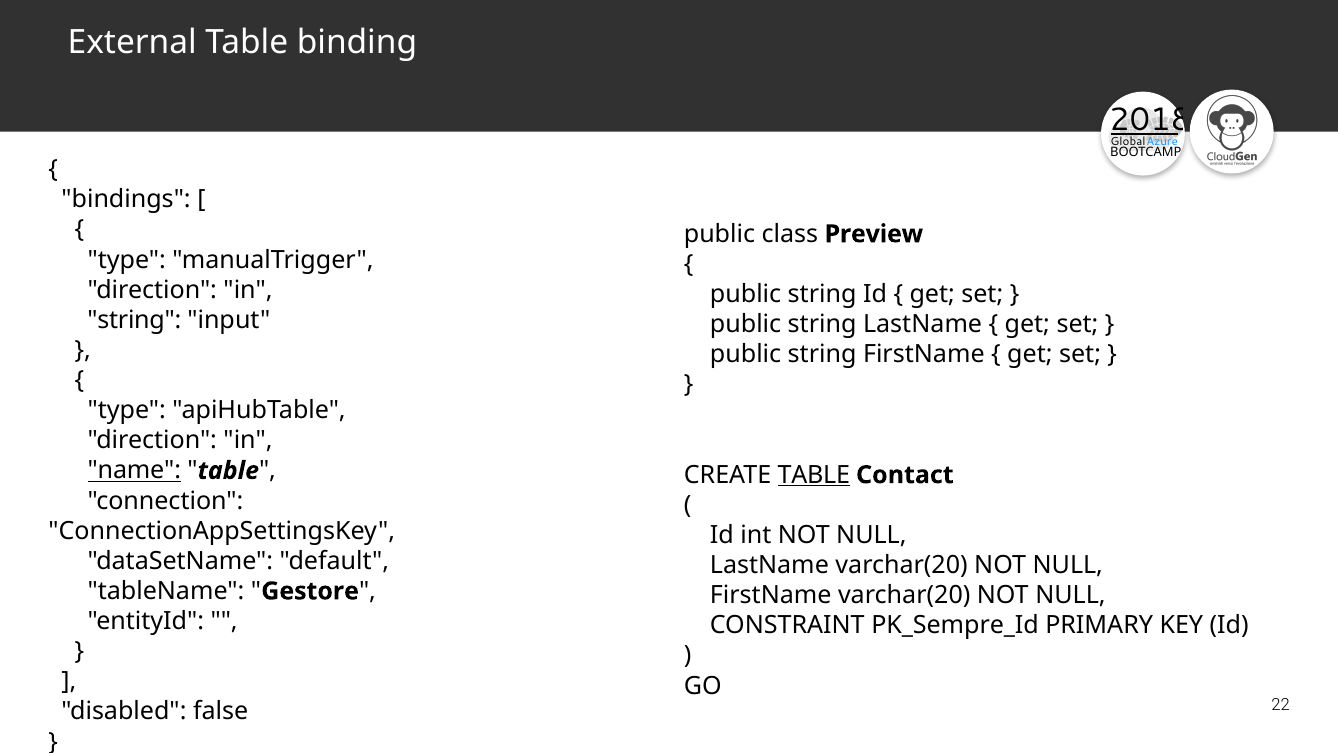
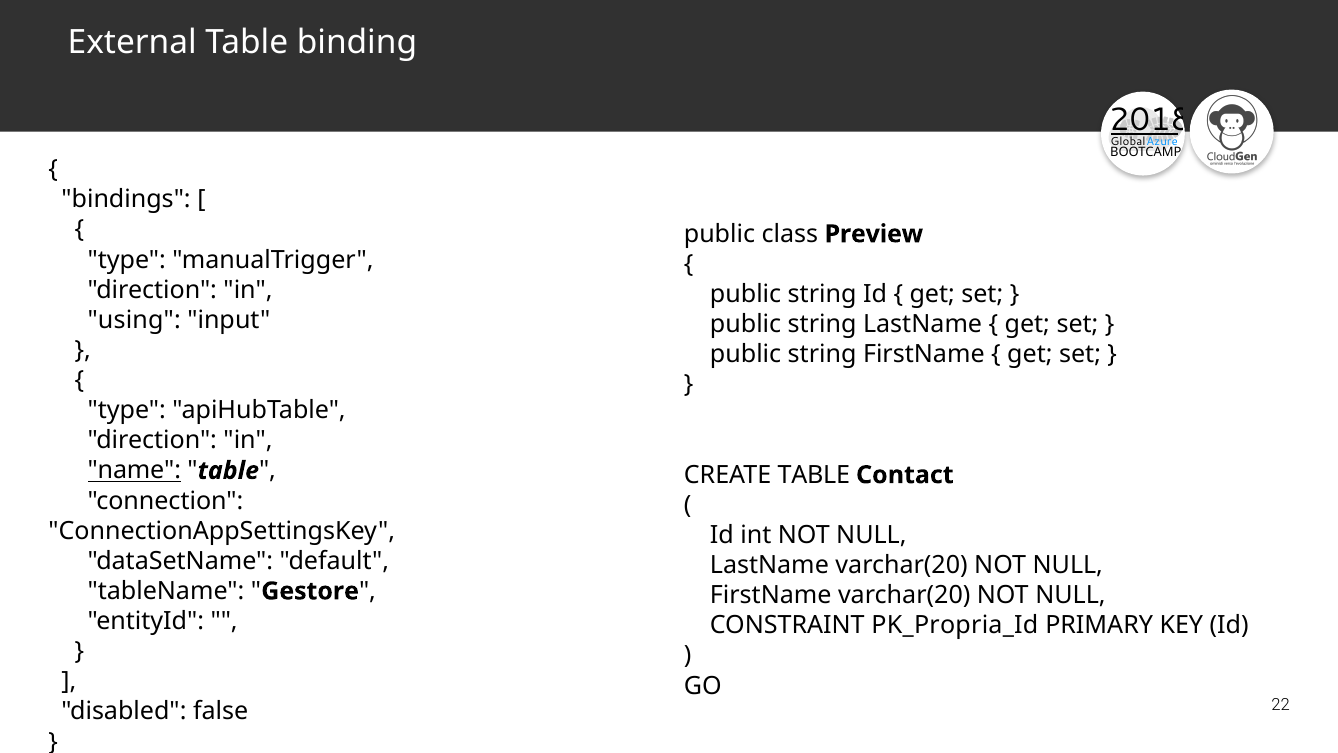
string at (134, 320): string -> using
TABLE at (814, 475) underline: present -> none
PK_Sempre_Id: PK_Sempre_Id -> PK_Propria_Id
